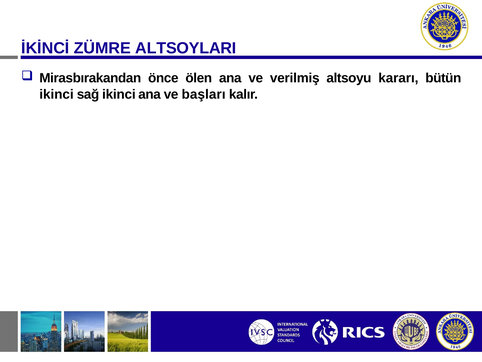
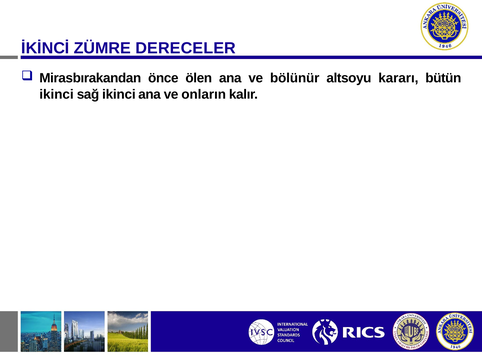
ALTSOYLARI: ALTSOYLARI -> DERECELER
verilmiş: verilmiş -> bölünür
başları: başları -> onların
